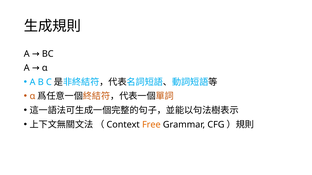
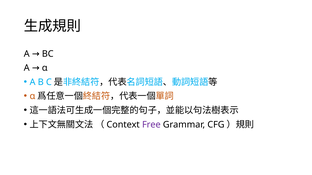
Free colour: orange -> purple
